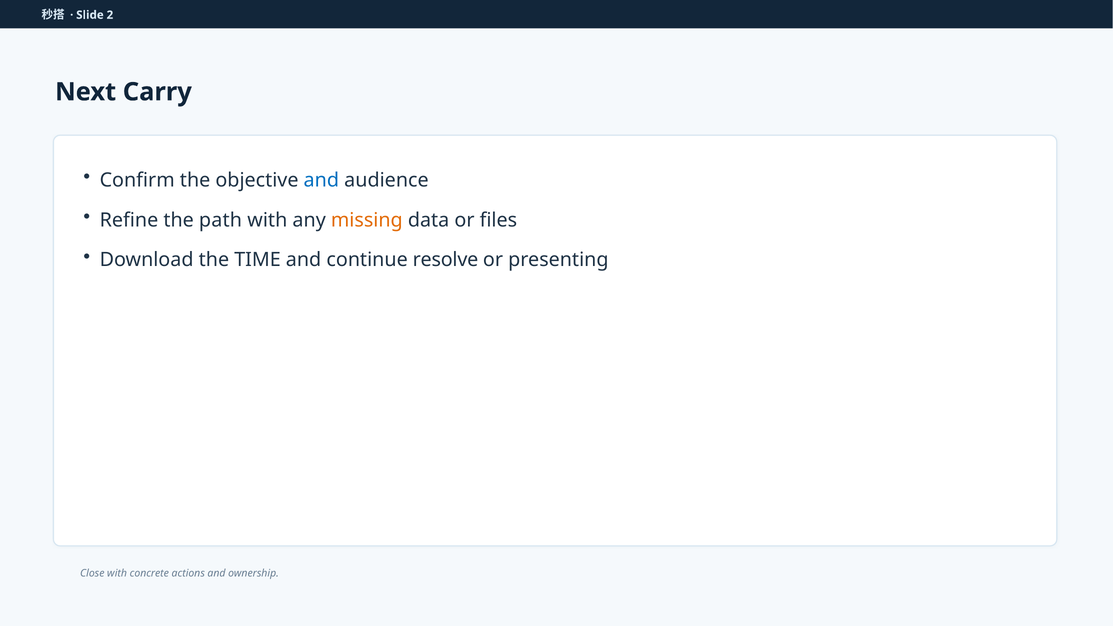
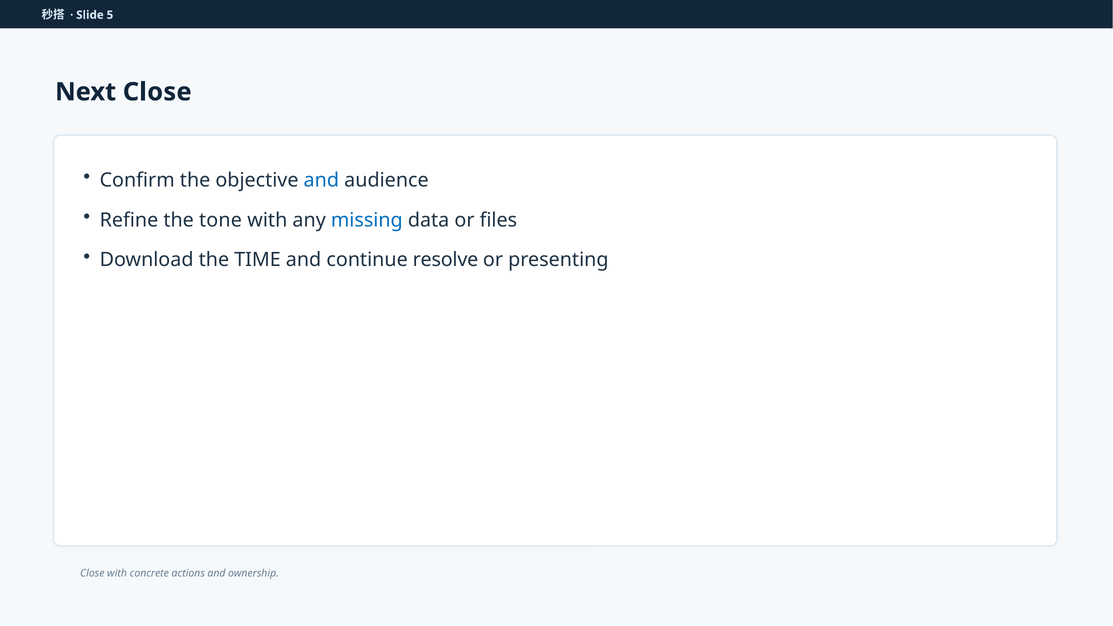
2: 2 -> 5
Next Carry: Carry -> Close
path: path -> tone
missing colour: orange -> blue
